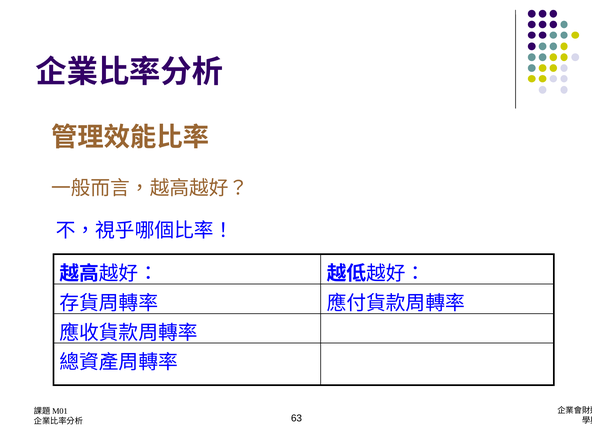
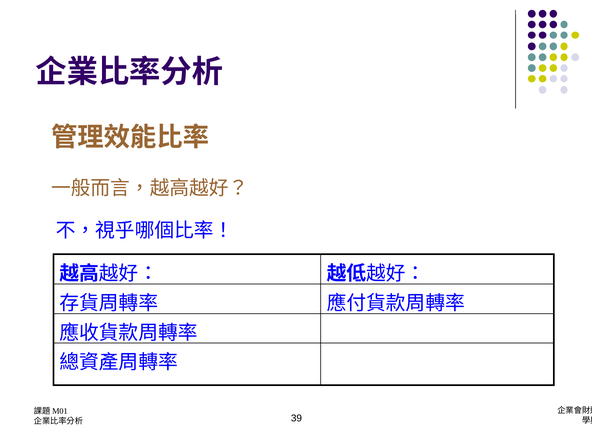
63: 63 -> 39
